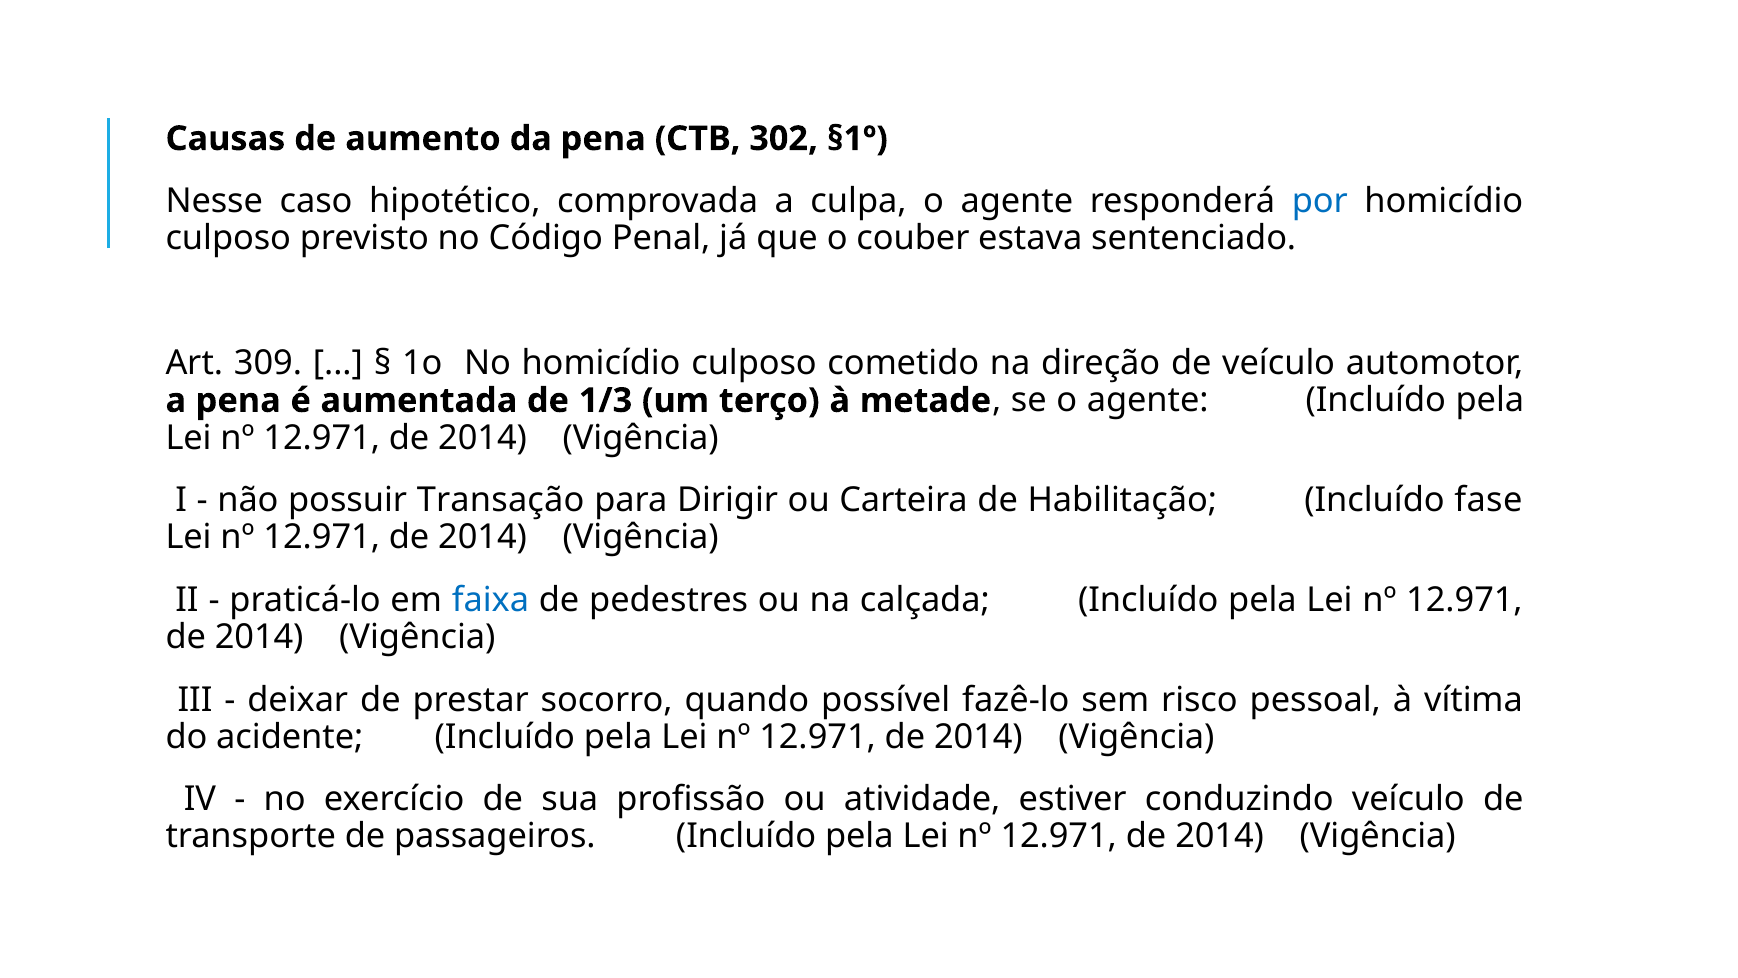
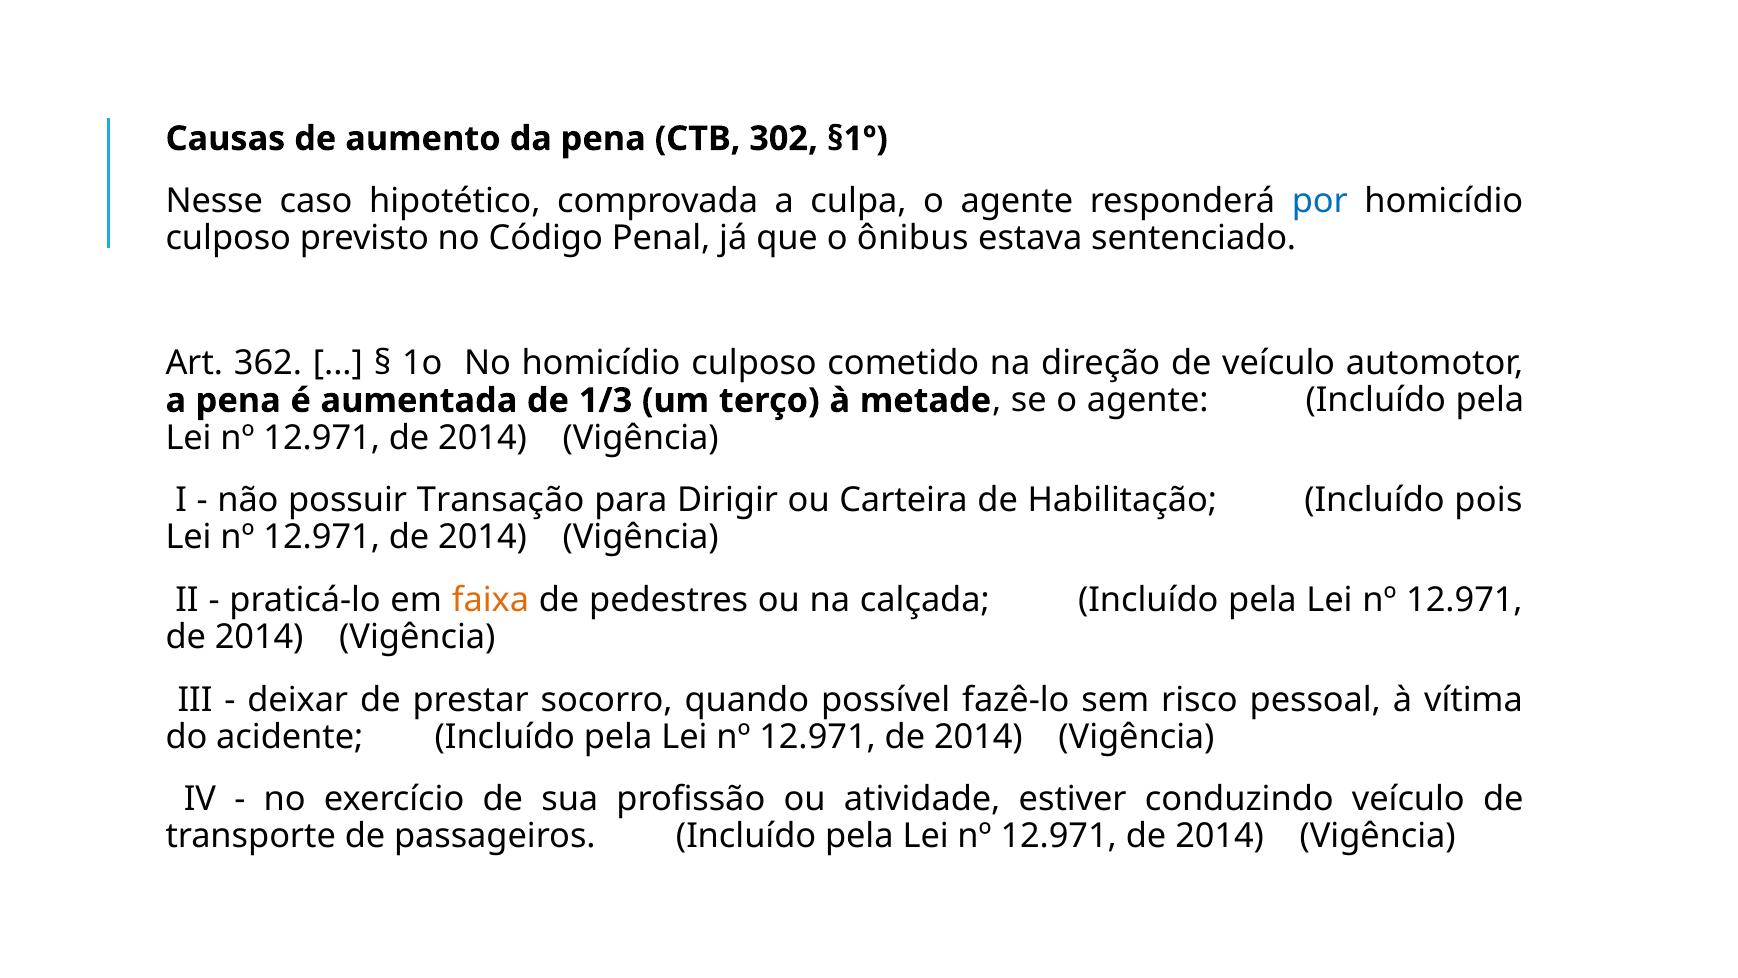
couber: couber -> ônibus
309: 309 -> 362
fase: fase -> pois
faixa colour: blue -> orange
